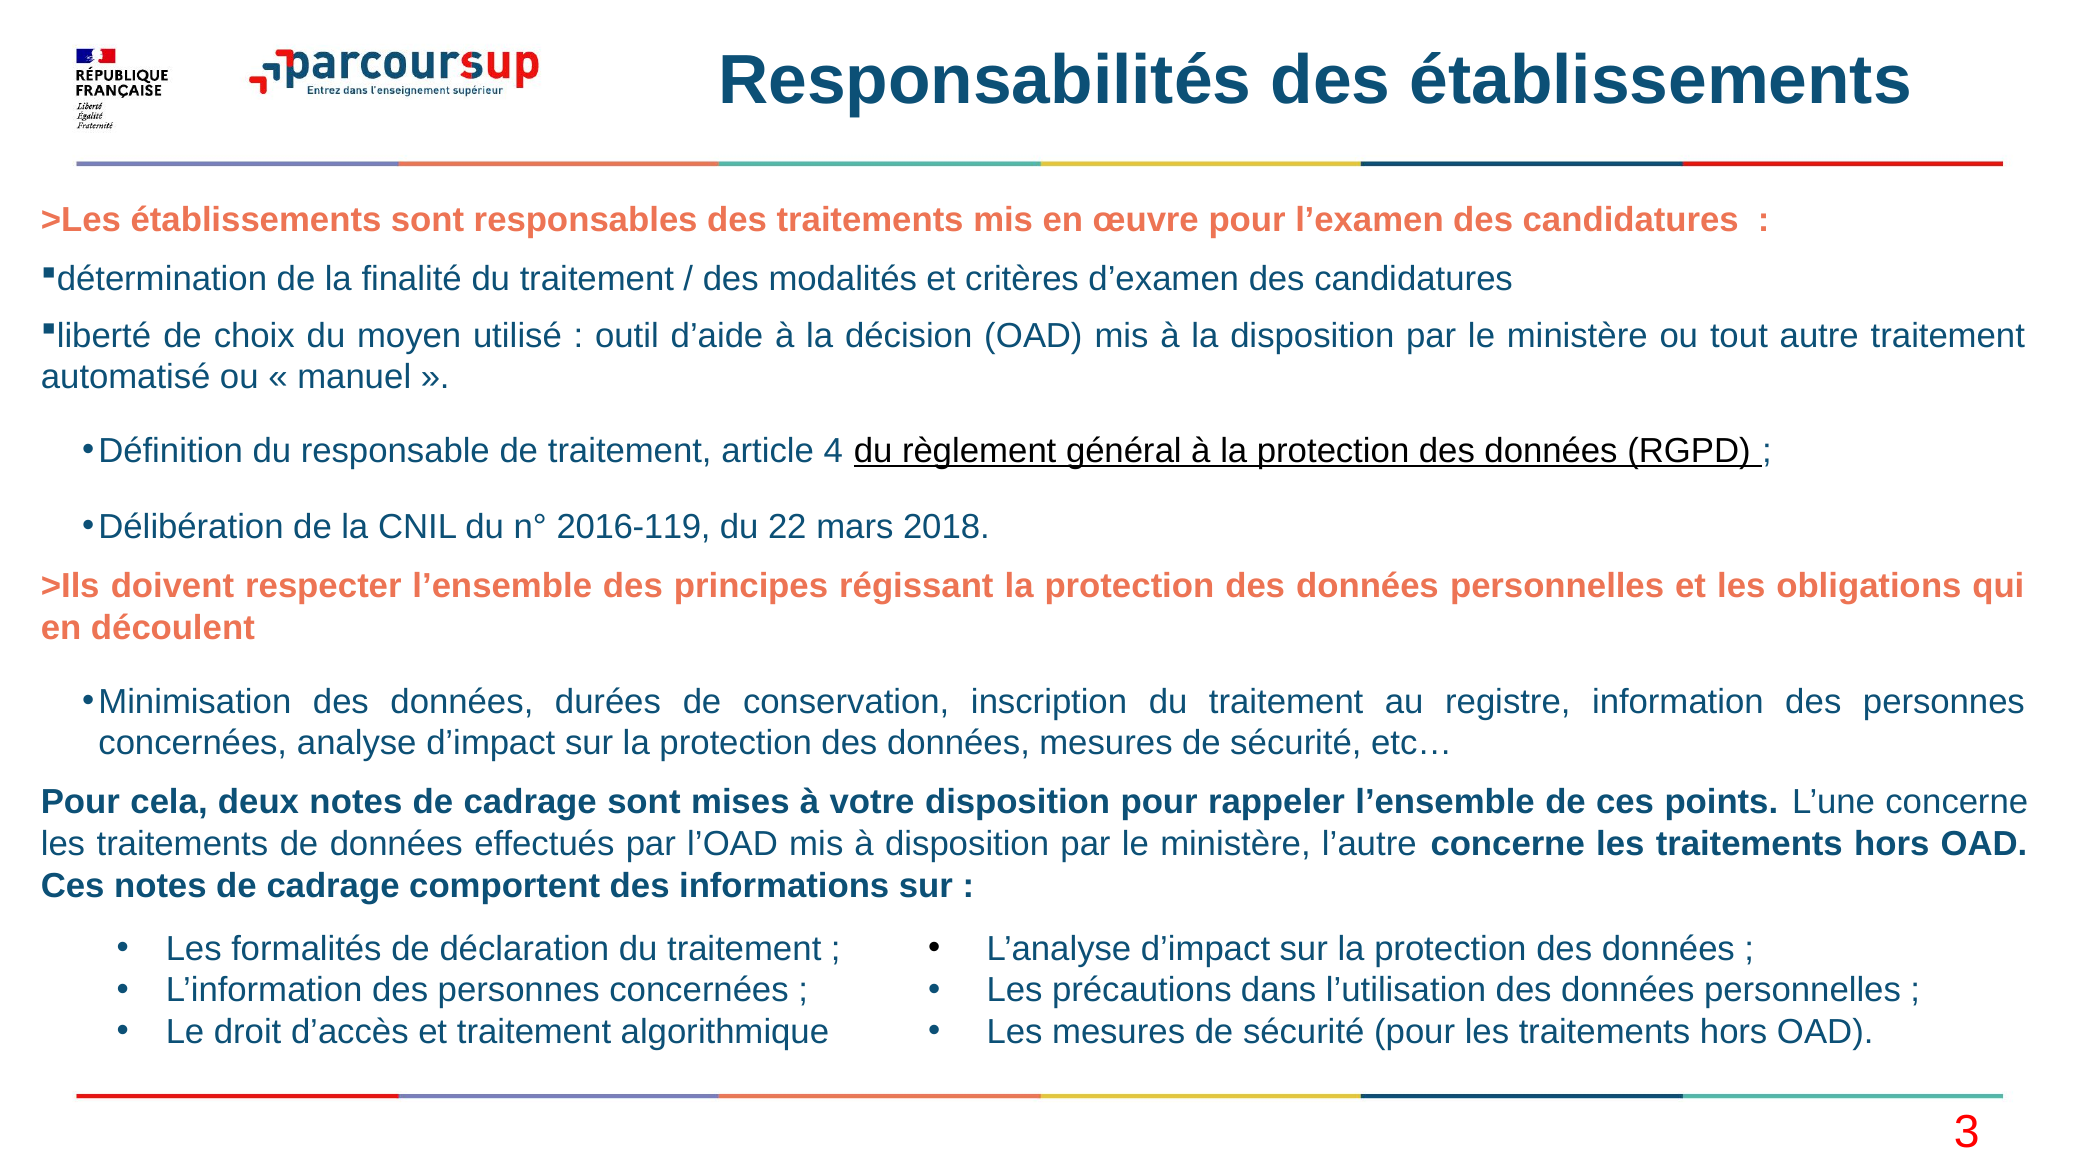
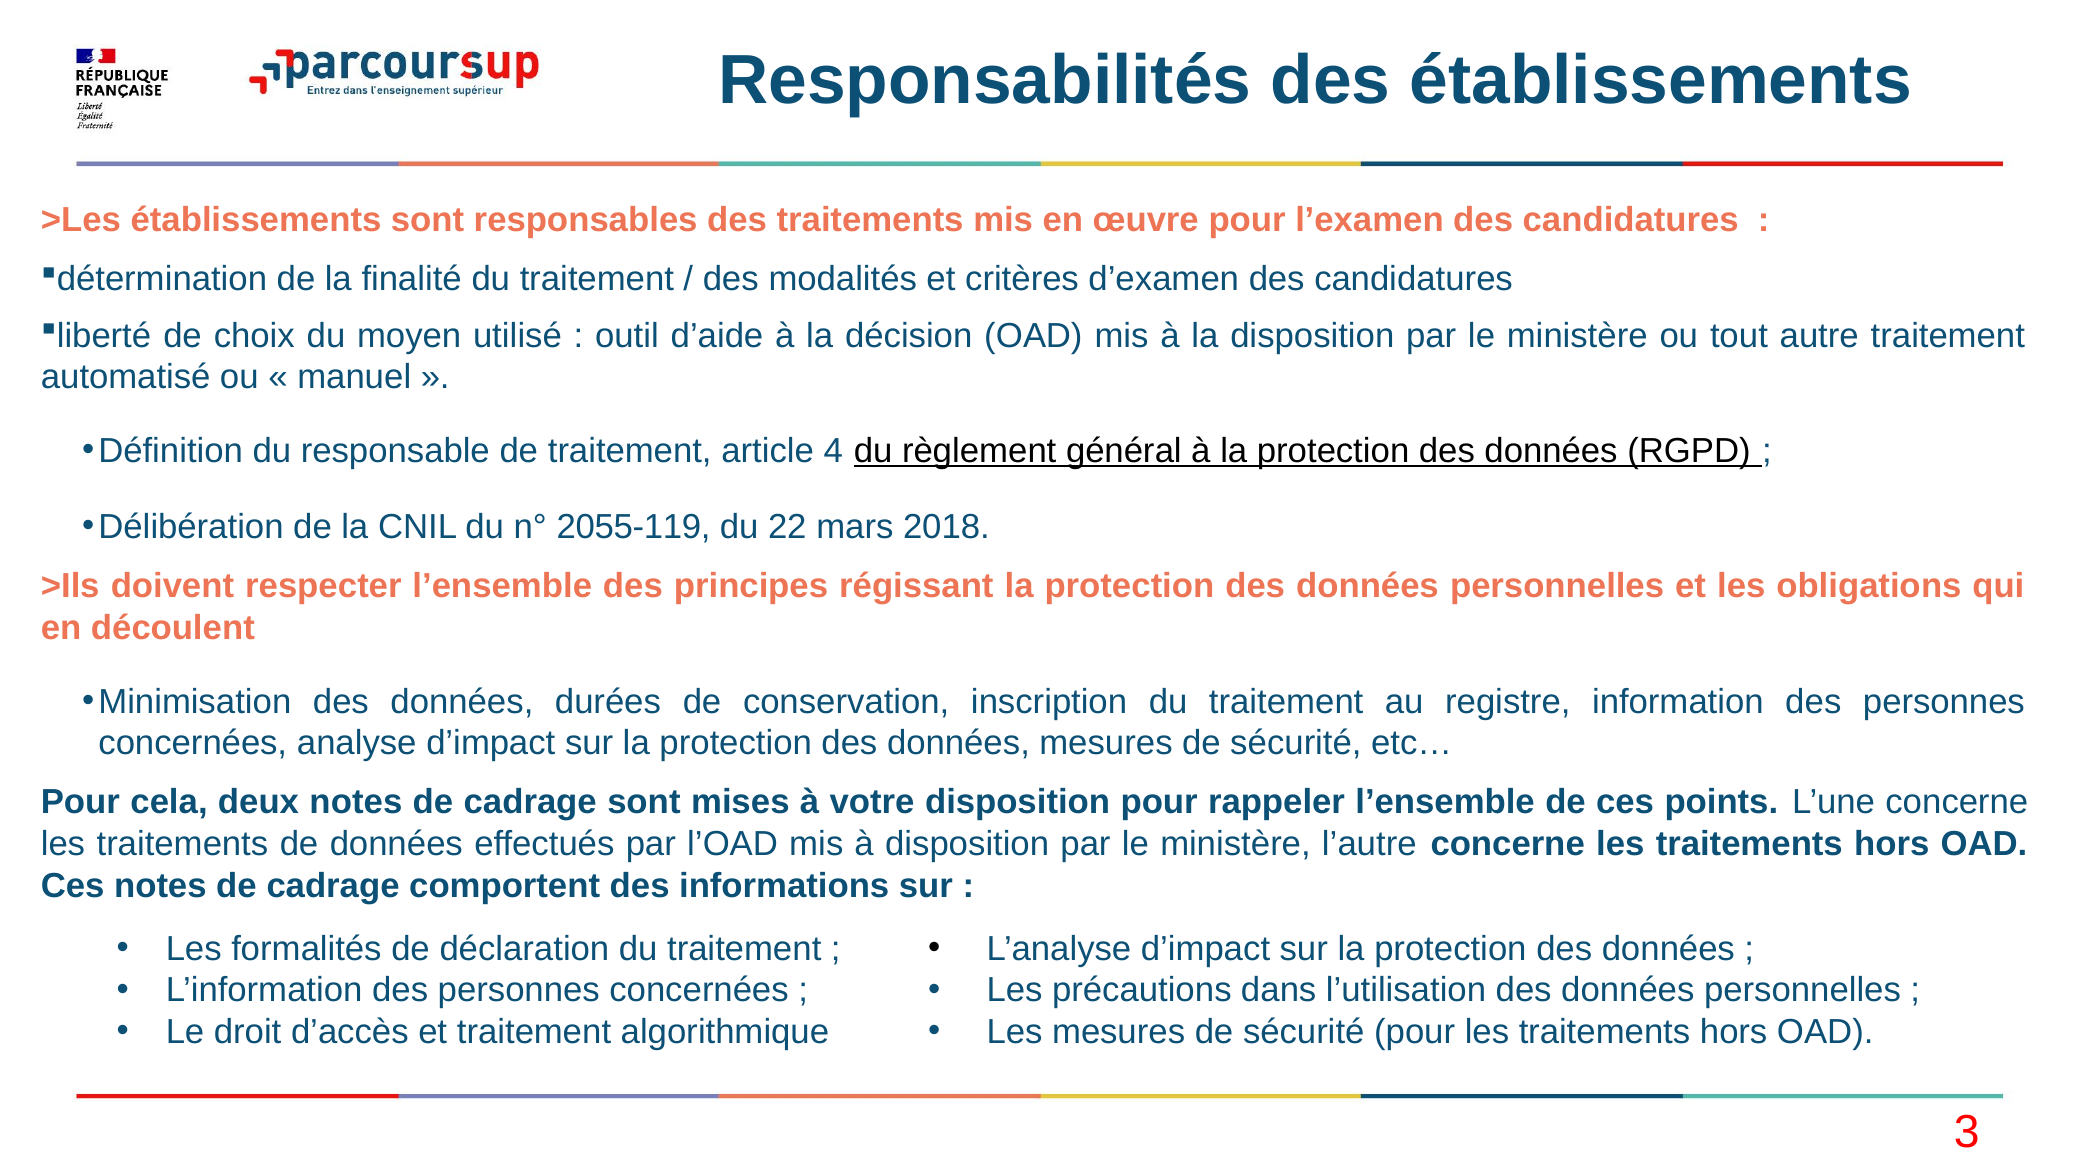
2016-119: 2016-119 -> 2055-119
